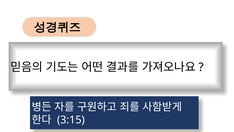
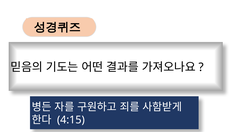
3:15: 3:15 -> 4:15
